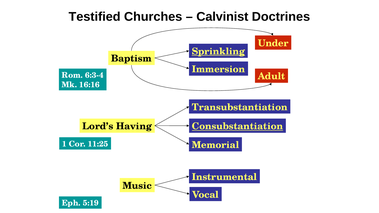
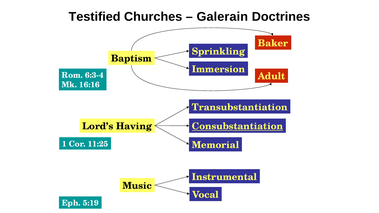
Calvinist: Calvinist -> Galerain
Under: Under -> Baker
Sprinkling underline: present -> none
